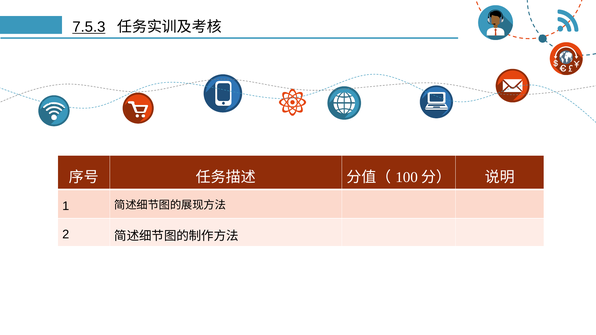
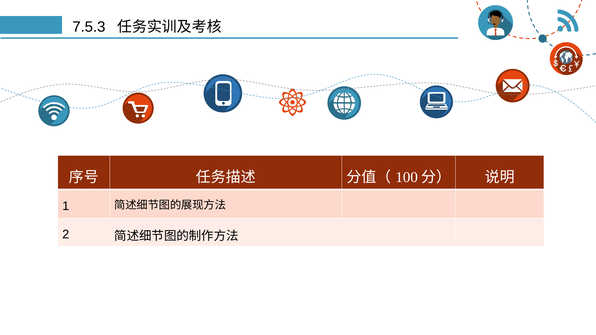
7.5.3 underline: present -> none
